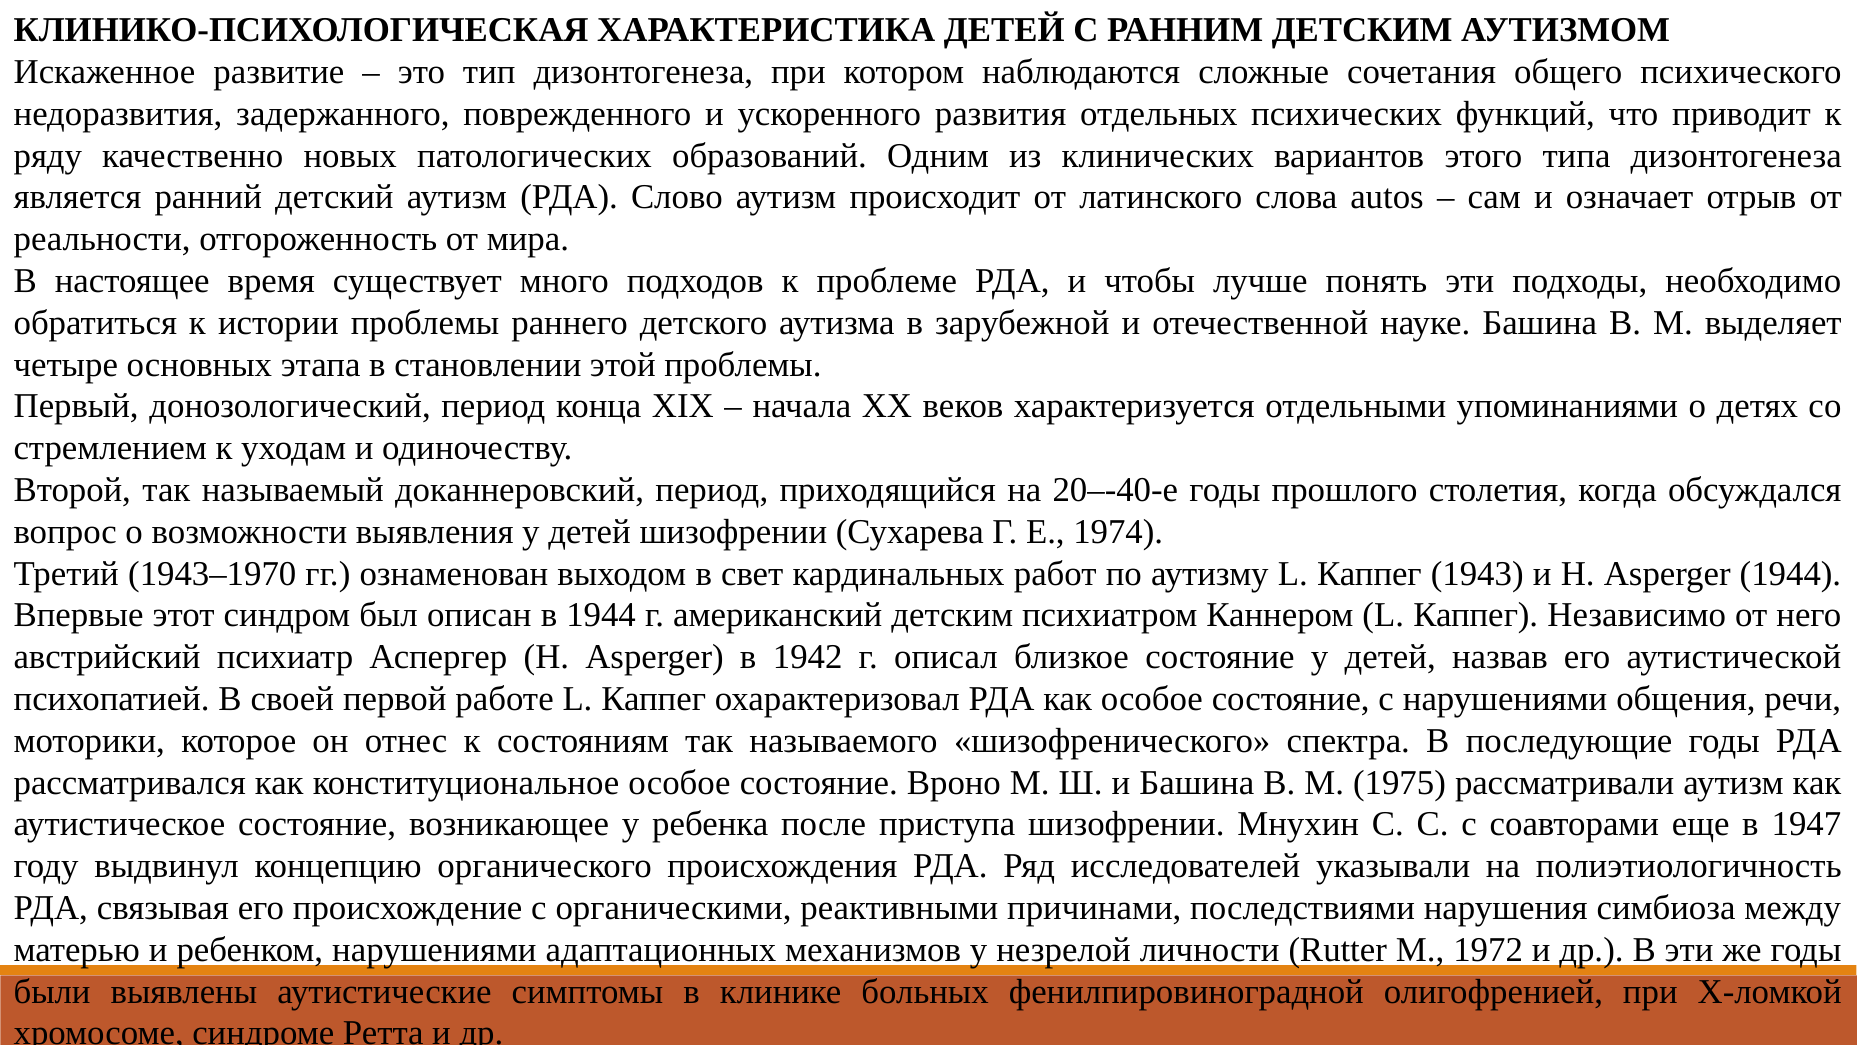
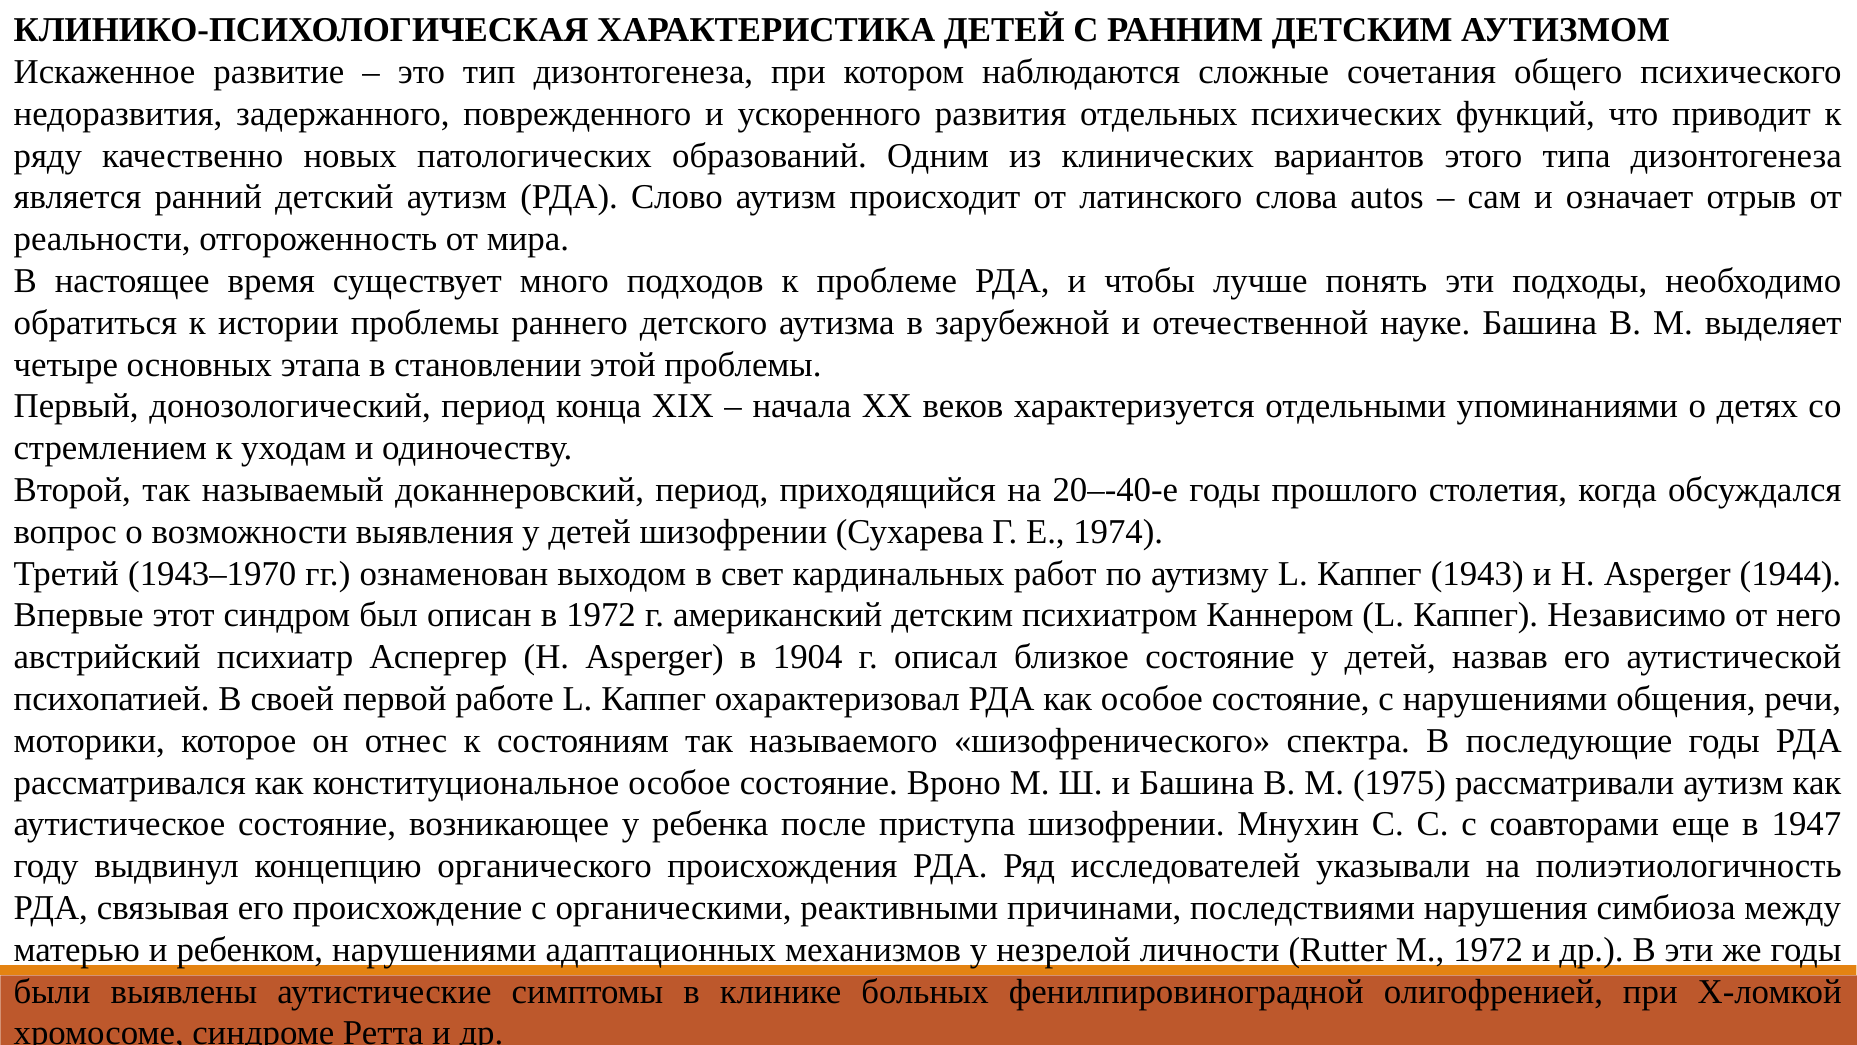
в 1944: 1944 -> 1972
1942: 1942 -> 1904
